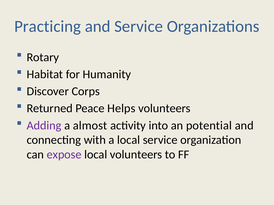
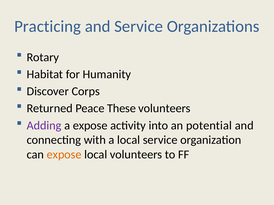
Helps: Helps -> These
a almost: almost -> expose
expose at (64, 155) colour: purple -> orange
